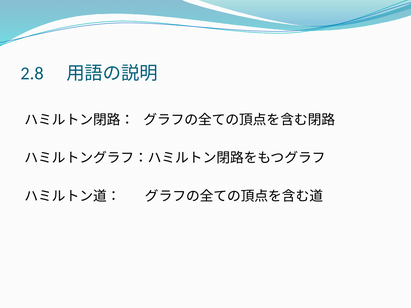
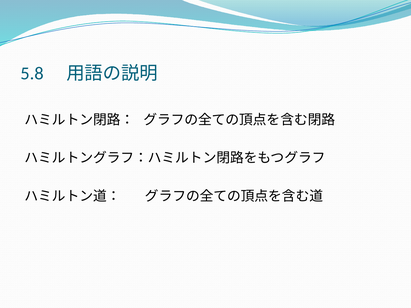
2.8: 2.8 -> 5.8
